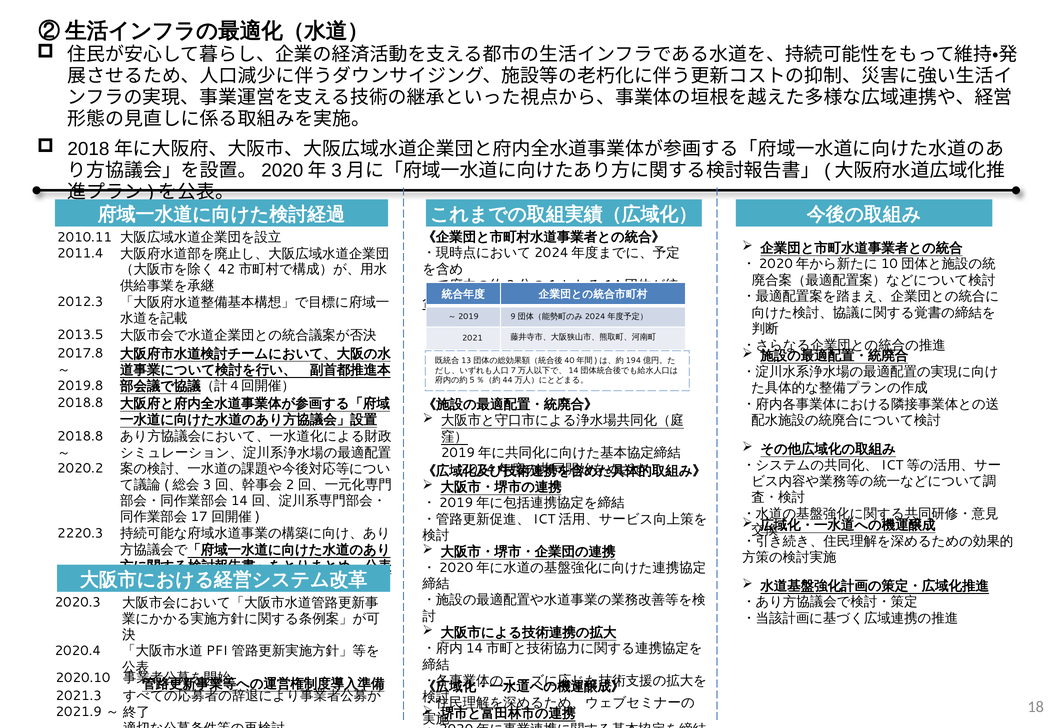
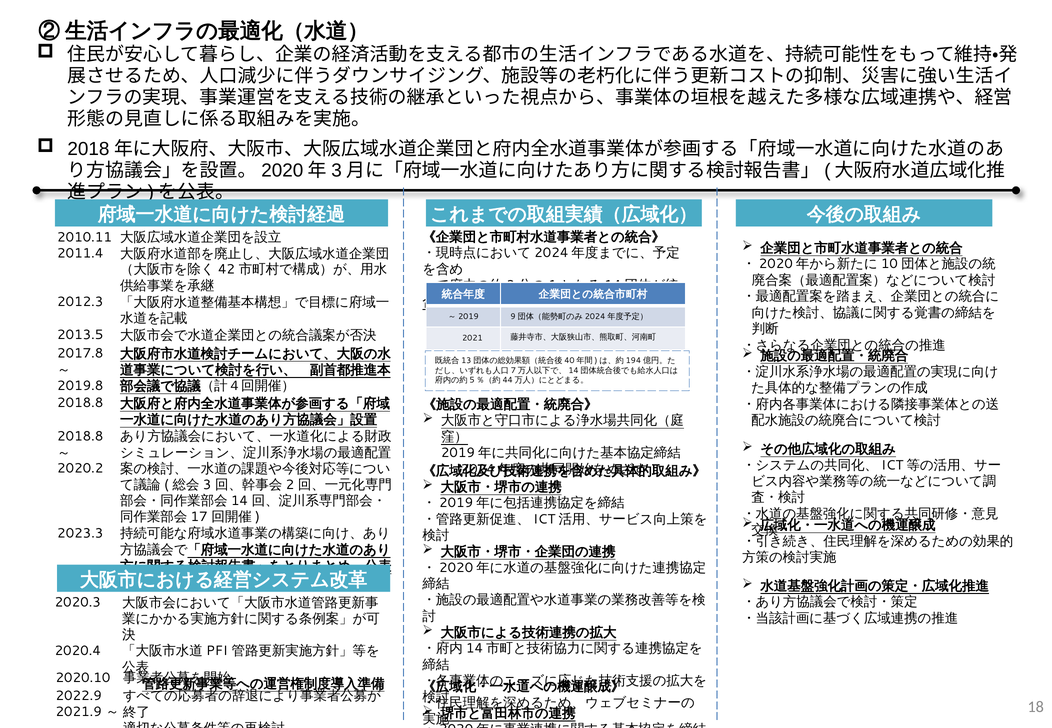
2220.3: 2220.3 -> 2023.3
2021.3: 2021.3 -> 2022.9
